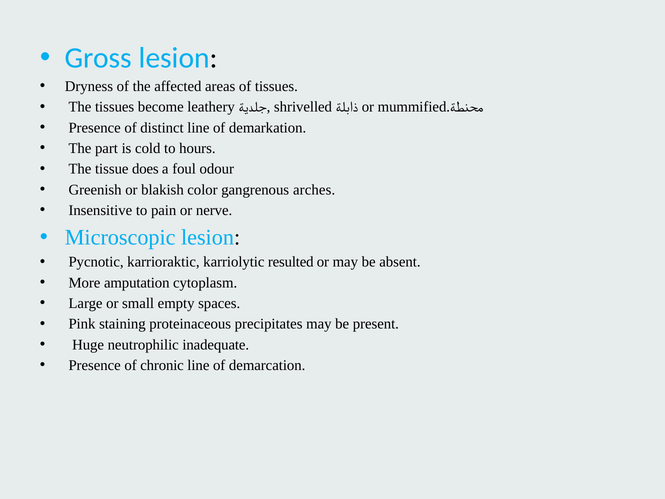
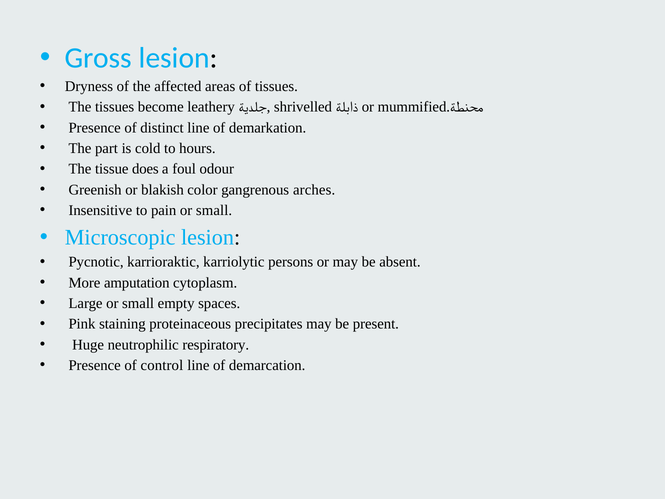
pain or nerve: nerve -> small
resulted: resulted -> persons
inadequate: inadequate -> respiratory
chronic: chronic -> control
